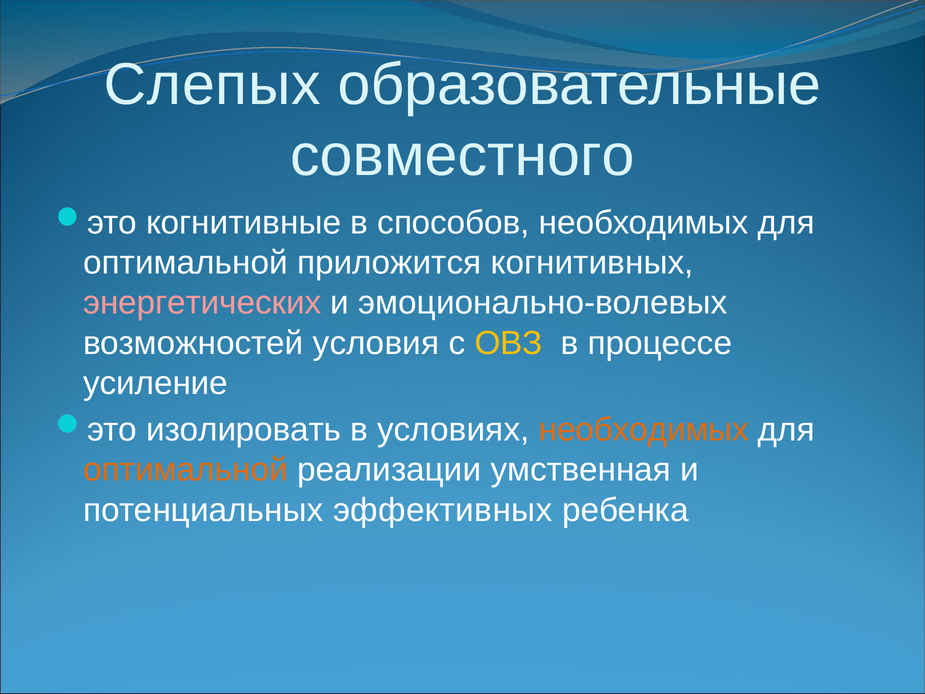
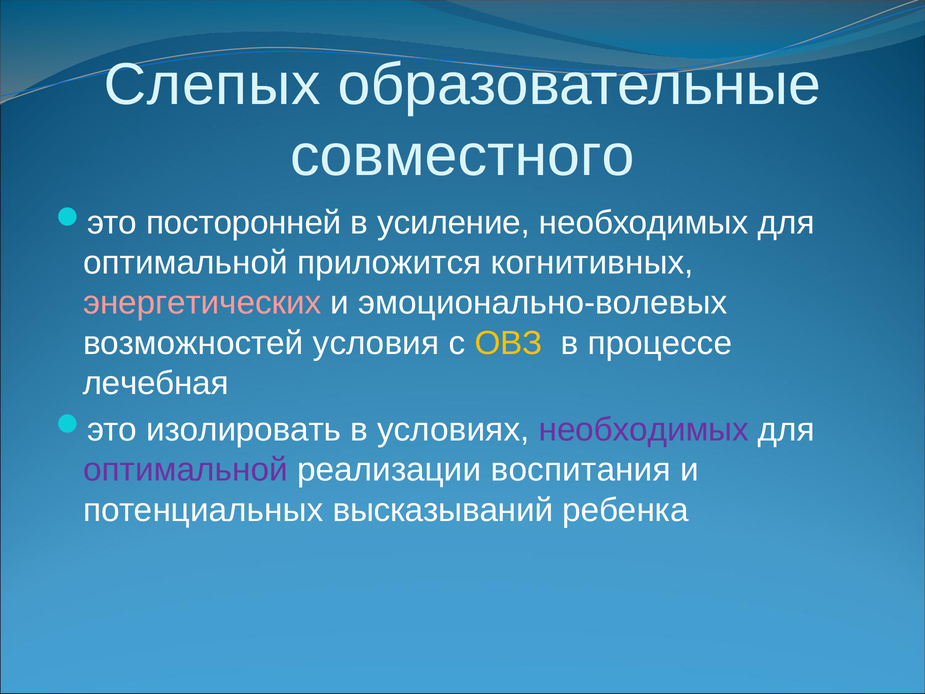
когнитивные: когнитивные -> посторонней
способов: способов -> усиление
усиление: усиление -> лечебная
необходимых at (644, 430) colour: orange -> purple
оптимальной at (185, 470) colour: orange -> purple
умственная: умственная -> воспитания
эффективных: эффективных -> высказываний
